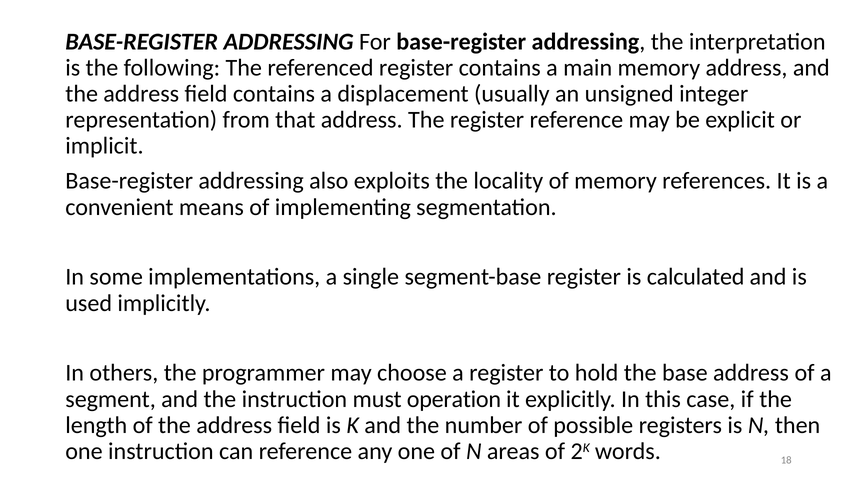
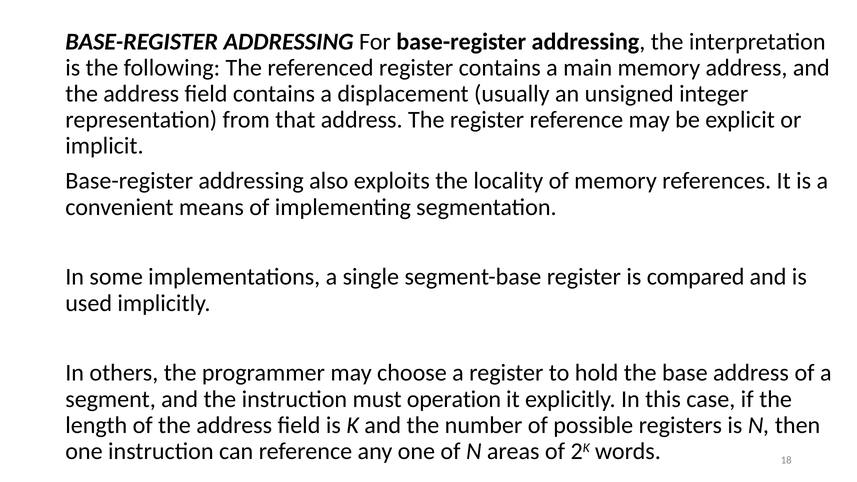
calculated: calculated -> compared
